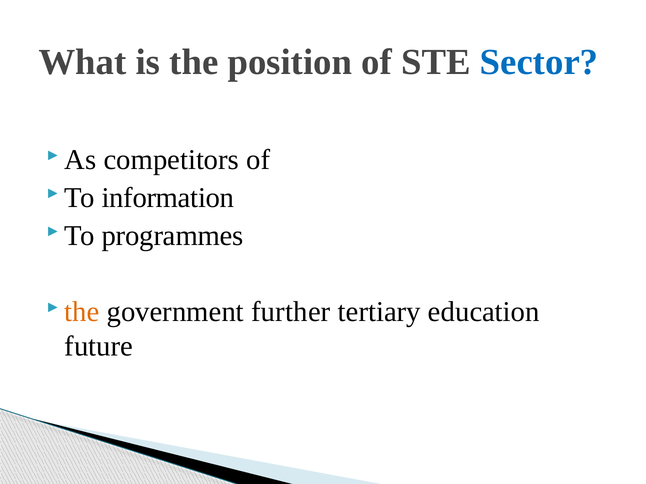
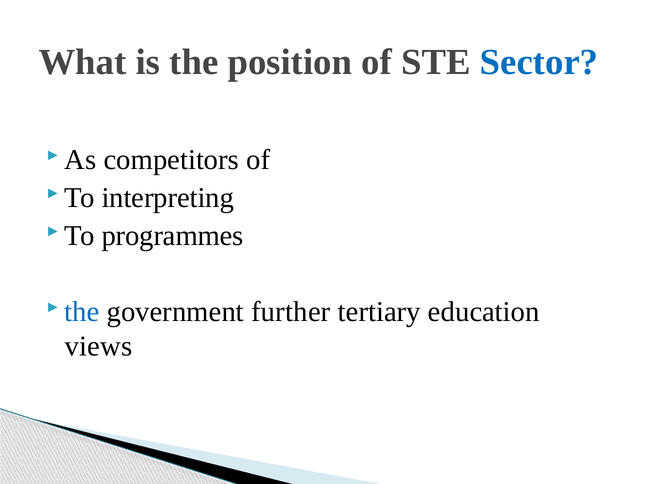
information: information -> interpreting
the at (82, 312) colour: orange -> blue
future: future -> views
